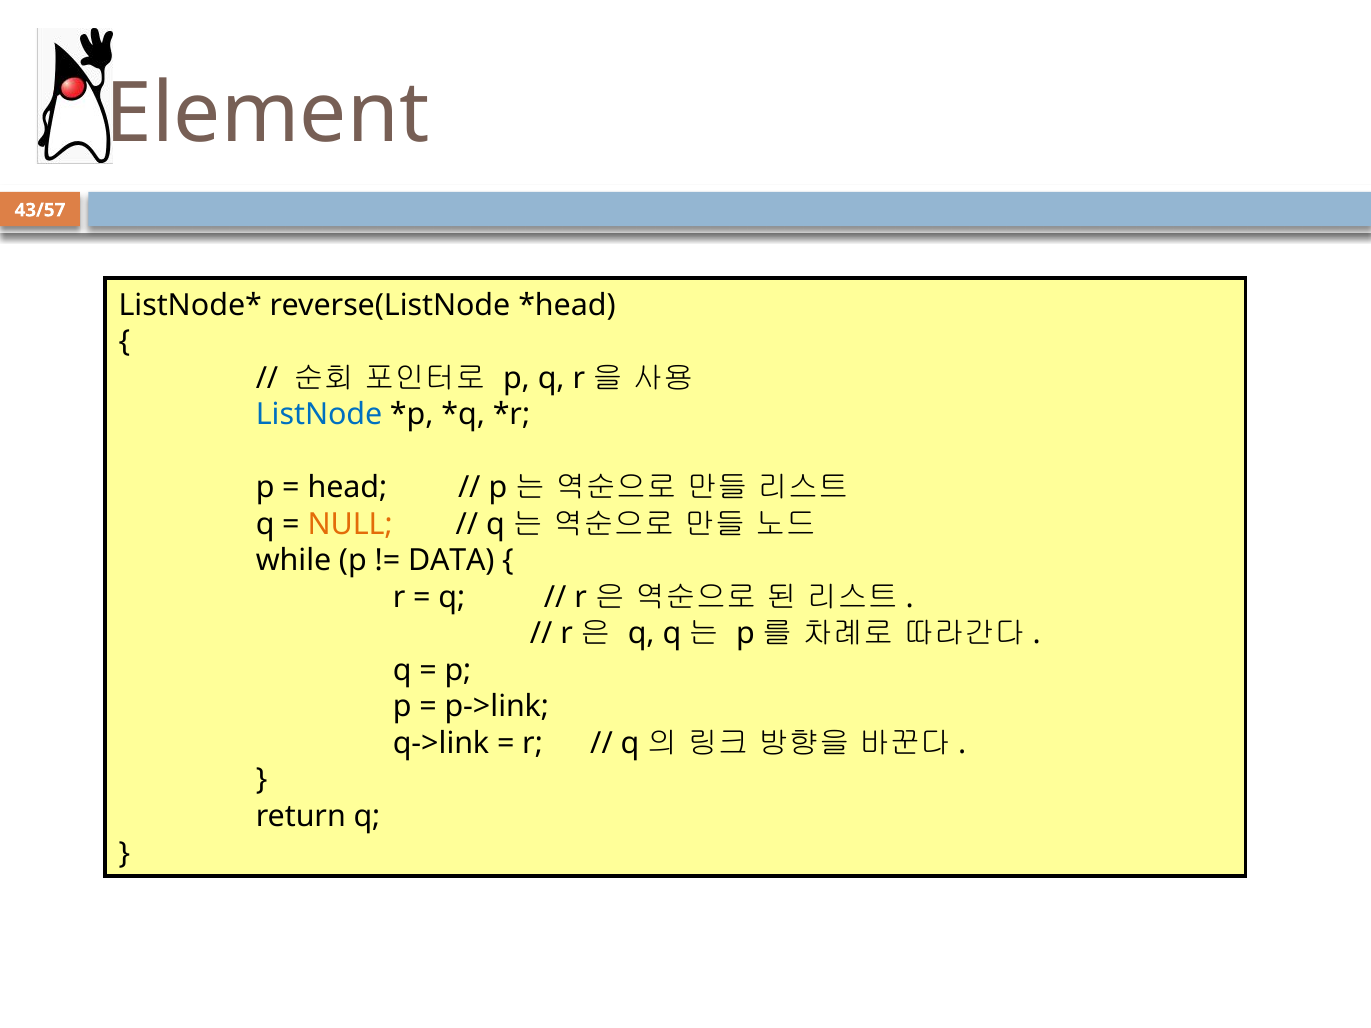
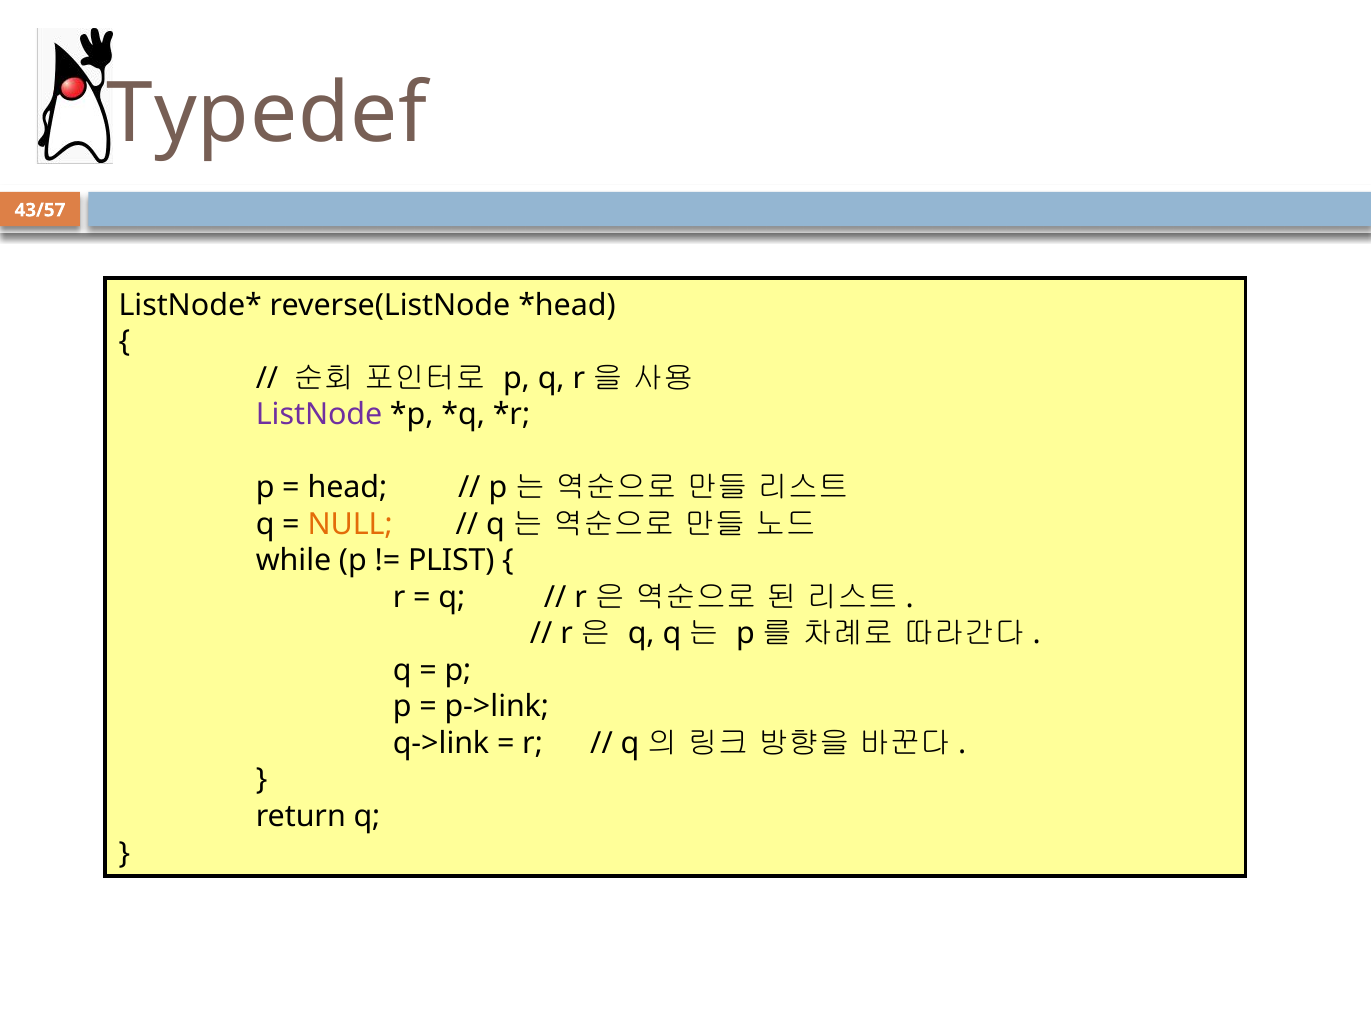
Element: Element -> Typedef
ListNode colour: blue -> purple
DATA: DATA -> PLIST
